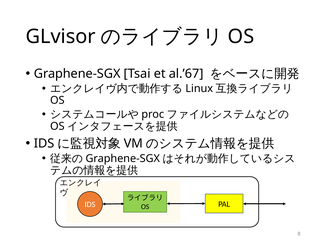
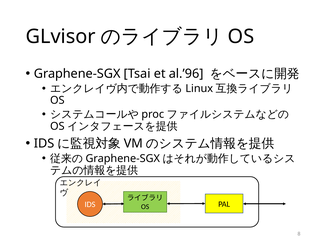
al.’67: al.’67 -> al.’96
